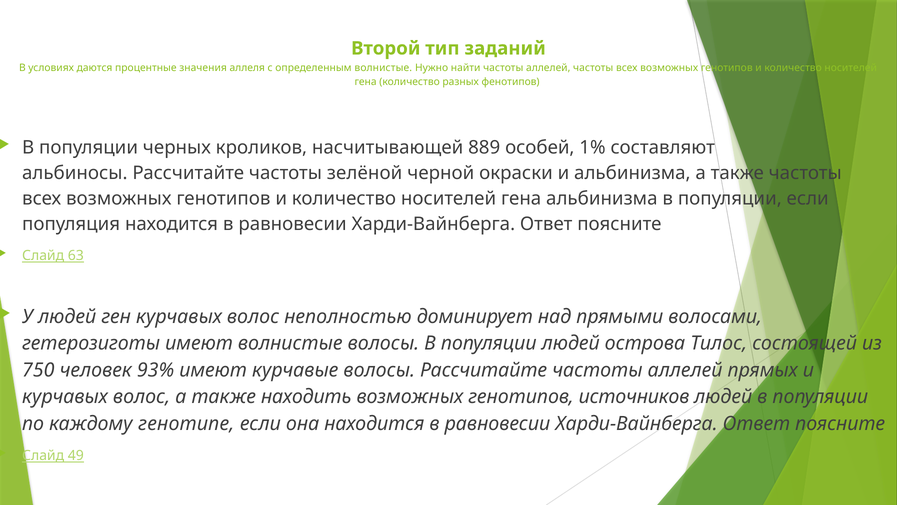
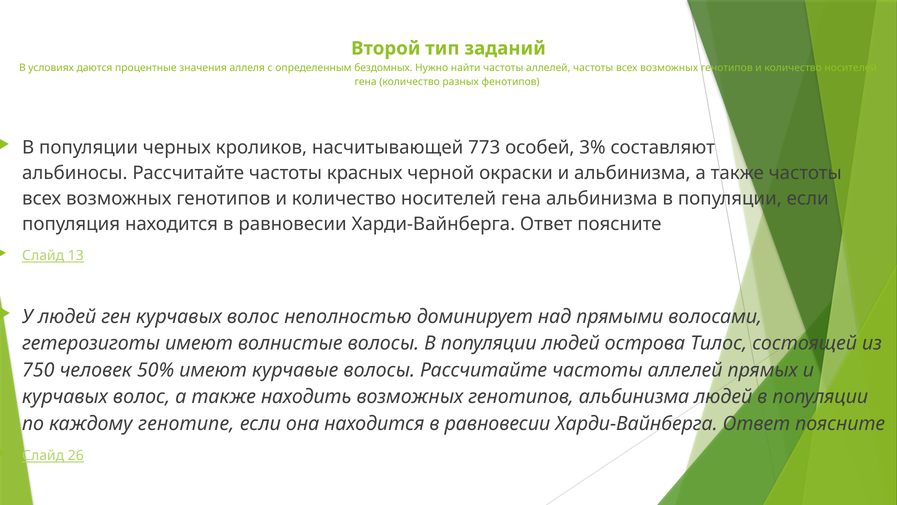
определенным волнистые: волнистые -> бездомных
889: 889 -> 773
1%: 1% -> 3%
зелёной: зелёной -> красных
63: 63 -> 13
93%: 93% -> 50%
генотипов источников: источников -> альбинизма
49: 49 -> 26
